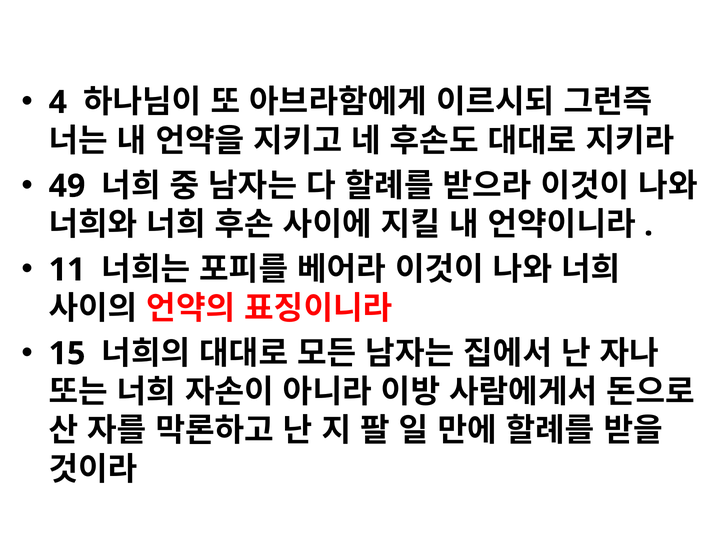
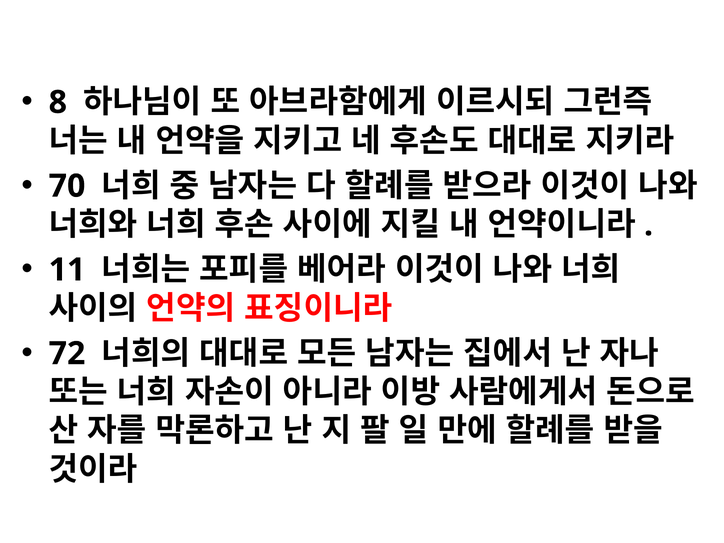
4: 4 -> 8
49: 49 -> 70
15: 15 -> 72
